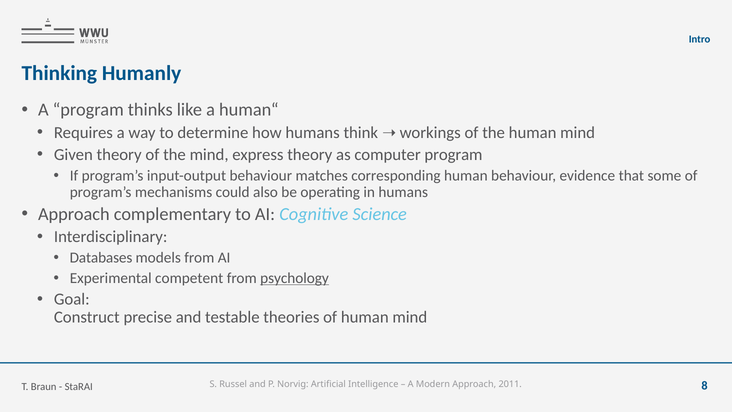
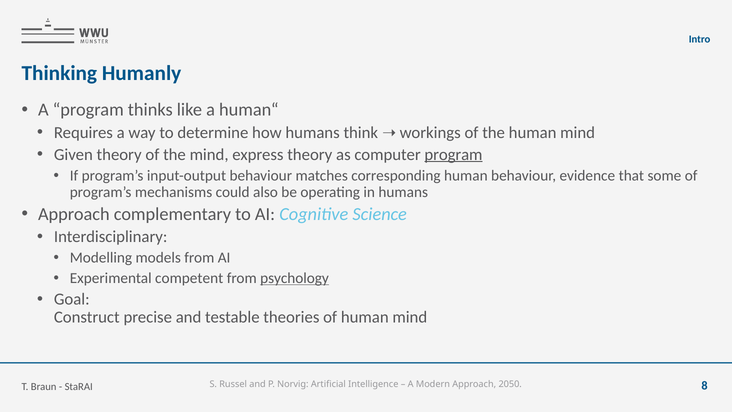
program at (453, 154) underline: none -> present
Databases: Databases -> Modelling
2011: 2011 -> 2050
